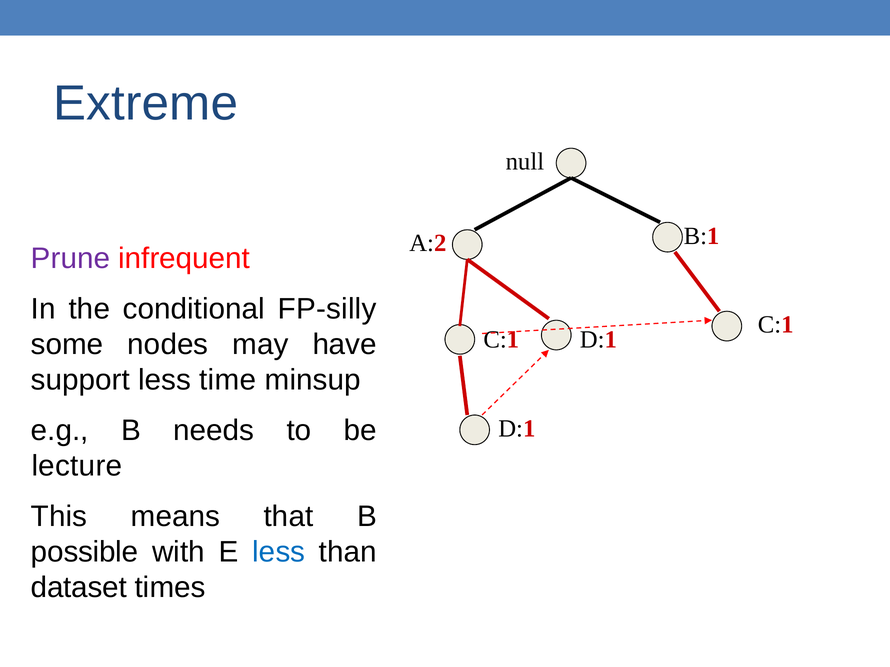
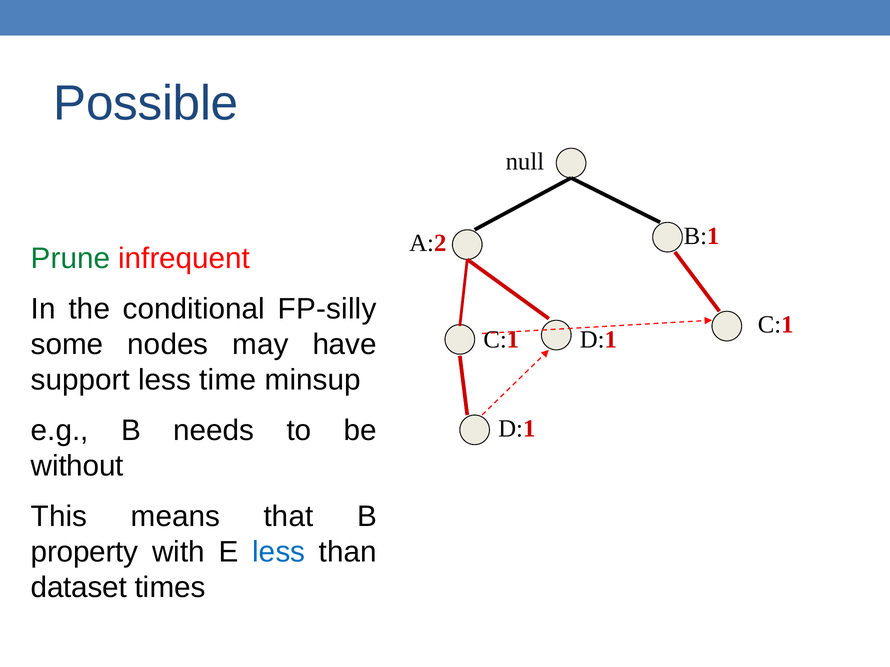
Extreme: Extreme -> Possible
Prune colour: purple -> green
lecture: lecture -> without
possible: possible -> property
